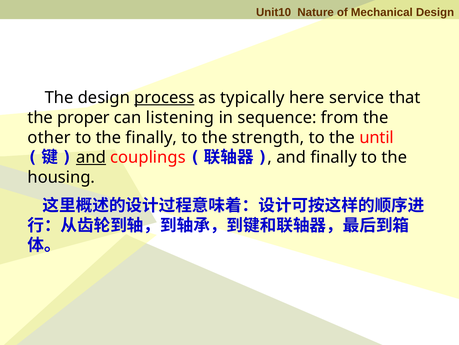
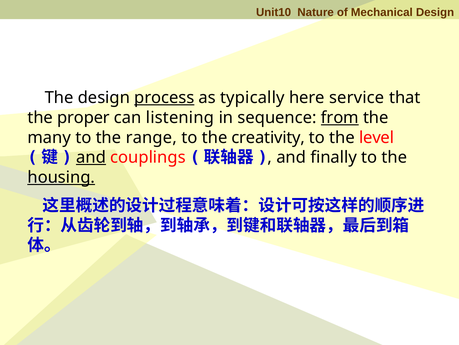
from underline: none -> present
other: other -> many
the finally: finally -> range
strength: strength -> creativity
until: until -> level
housing underline: none -> present
